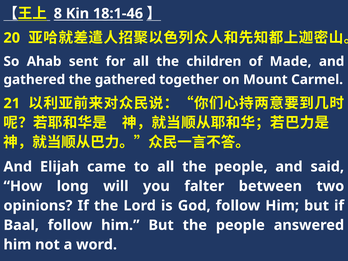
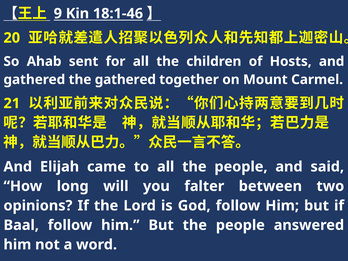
8: 8 -> 9
Made: Made -> Hosts
